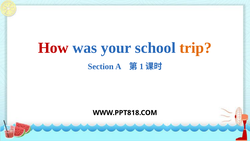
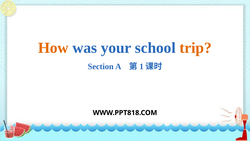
How colour: red -> orange
